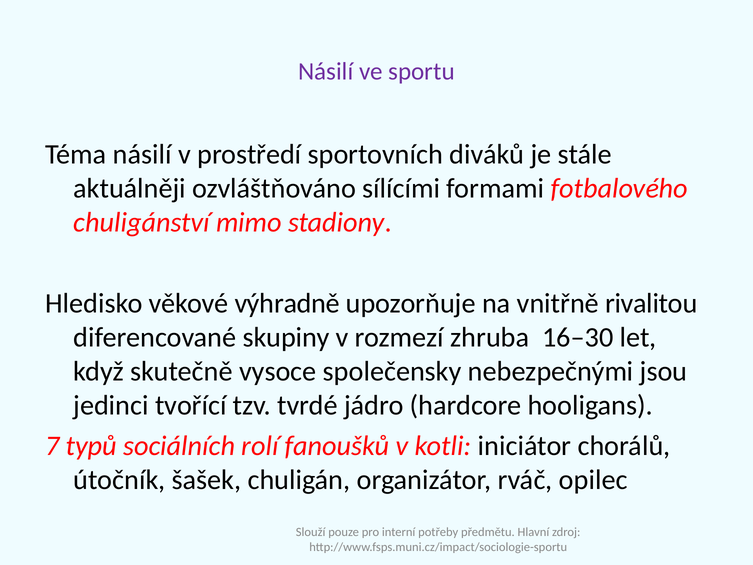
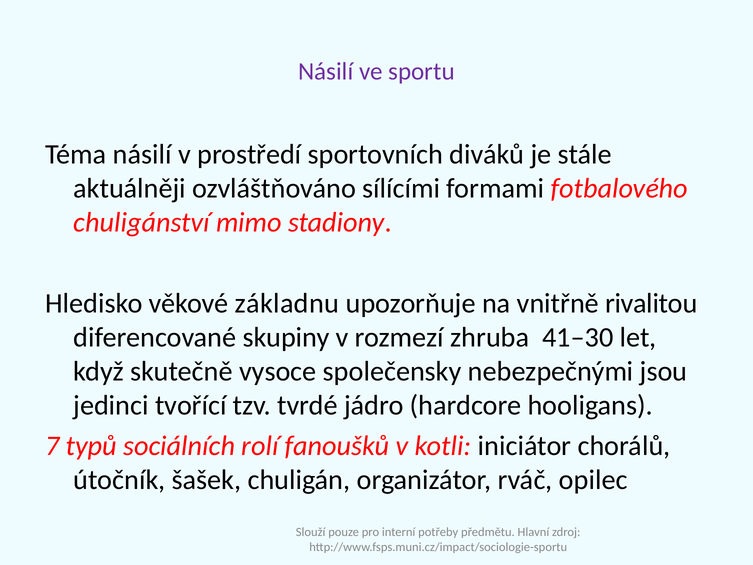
výhradně: výhradně -> základnu
16–30: 16–30 -> 41–30
